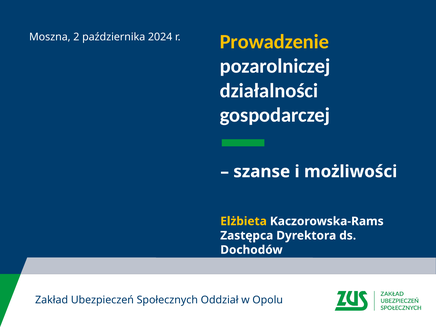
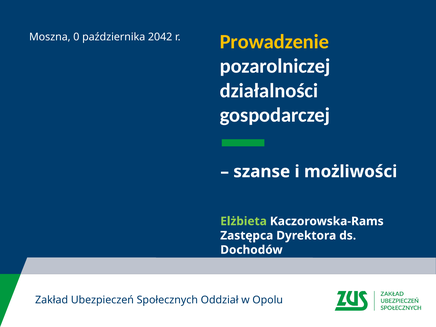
2: 2 -> 0
2024: 2024 -> 2042
Elżbieta colour: yellow -> light green
